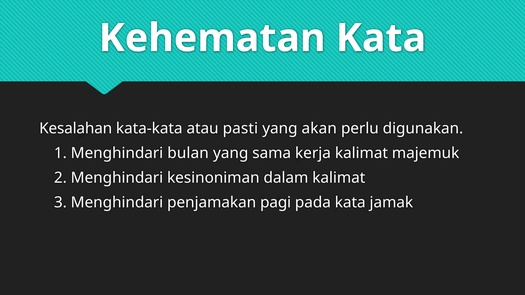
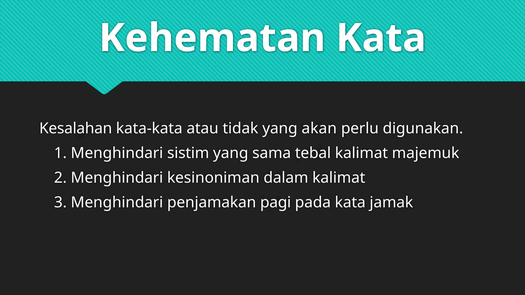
pasti: pasti -> tidak
bulan: bulan -> sistim
kerja: kerja -> tebal
